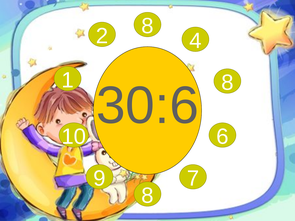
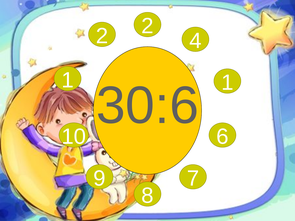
2 8: 8 -> 2
30:6 8: 8 -> 1
